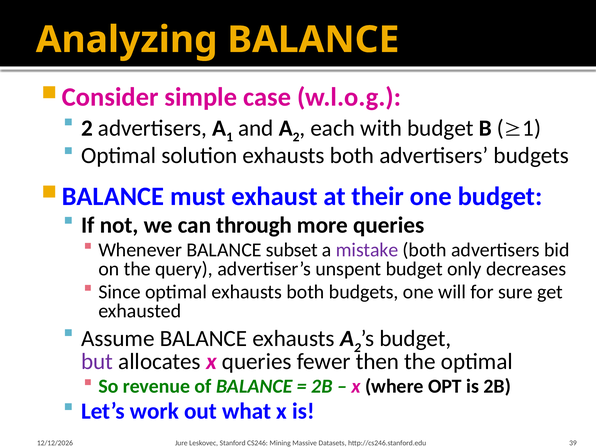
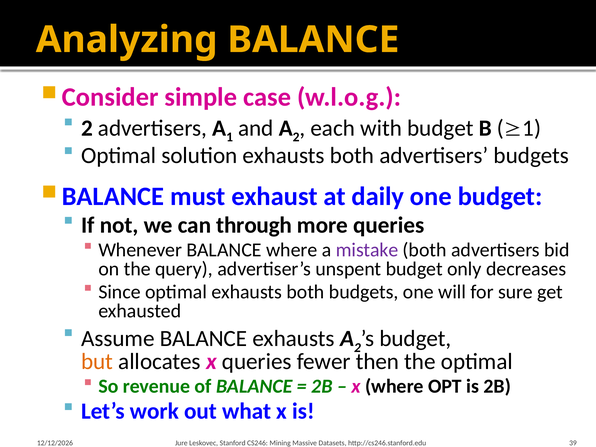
their: their -> daily
BALANCE subset: subset -> where
but colour: purple -> orange
